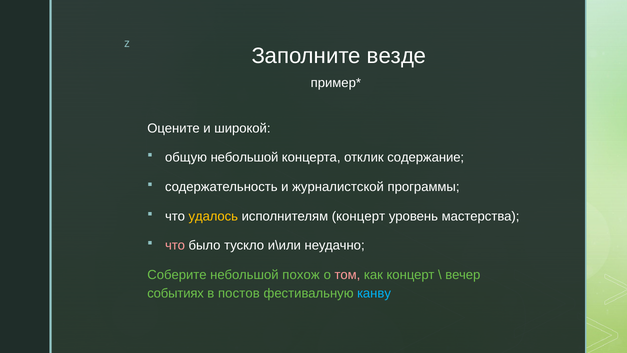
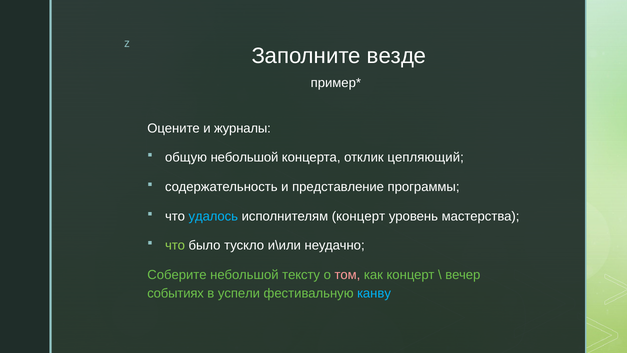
широкой: широкой -> журналы
содержание: содержание -> цепляющий
журналистской: журналистской -> представление
удалось colour: yellow -> light blue
что at (175, 245) colour: pink -> light green
похож: похож -> тексту
постов: постов -> успели
